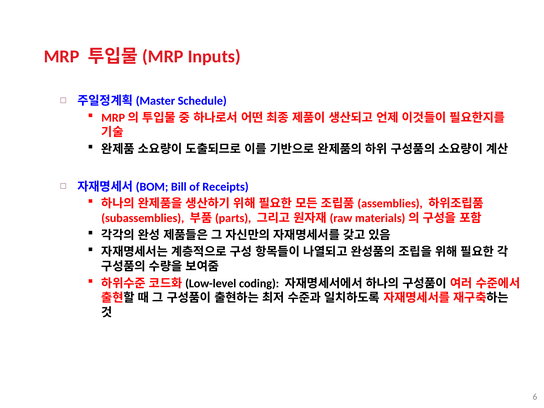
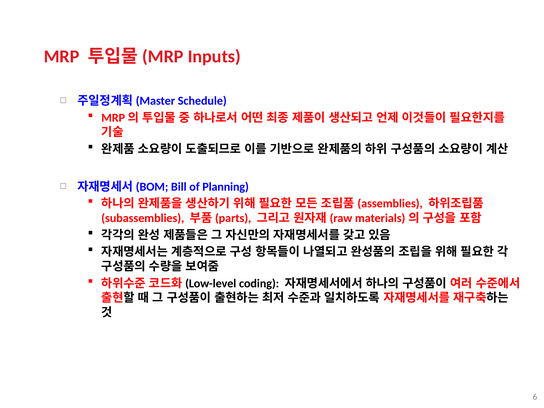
Receipts: Receipts -> Planning
